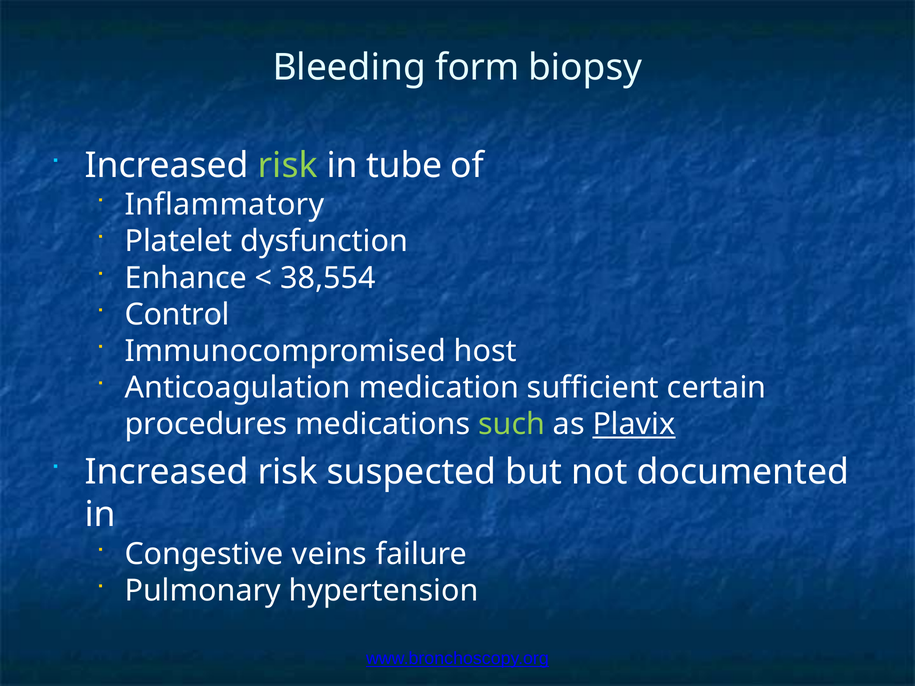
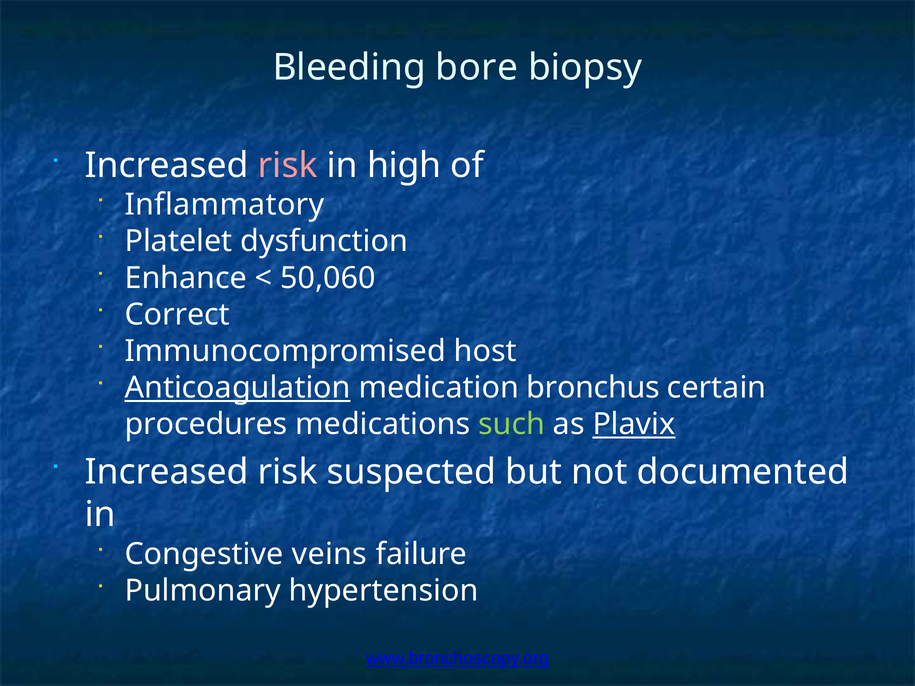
form: form -> bore
risk at (288, 166) colour: light green -> pink
tube: tube -> high
38,554: 38,554 -> 50,060
Control: Control -> Correct
Anticoagulation underline: none -> present
sufficient: sufficient -> bronchus
